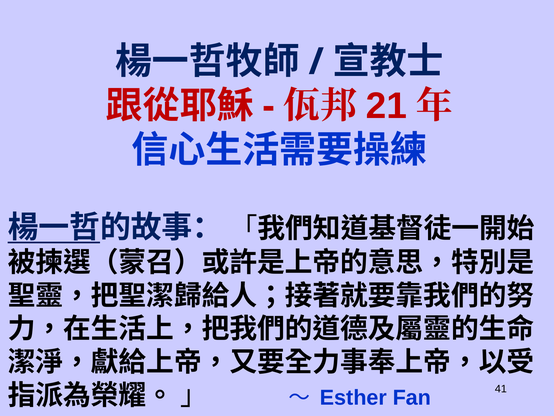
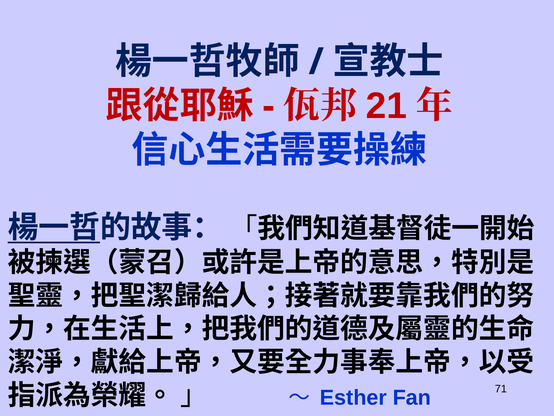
41: 41 -> 71
